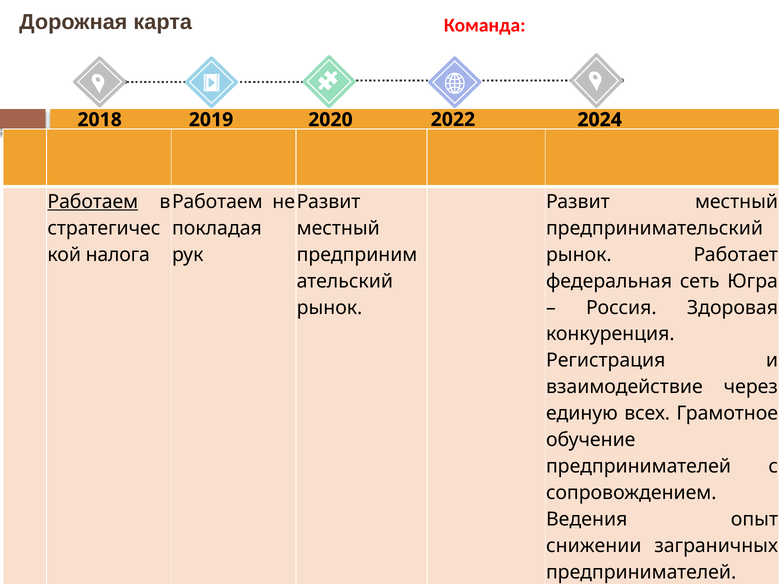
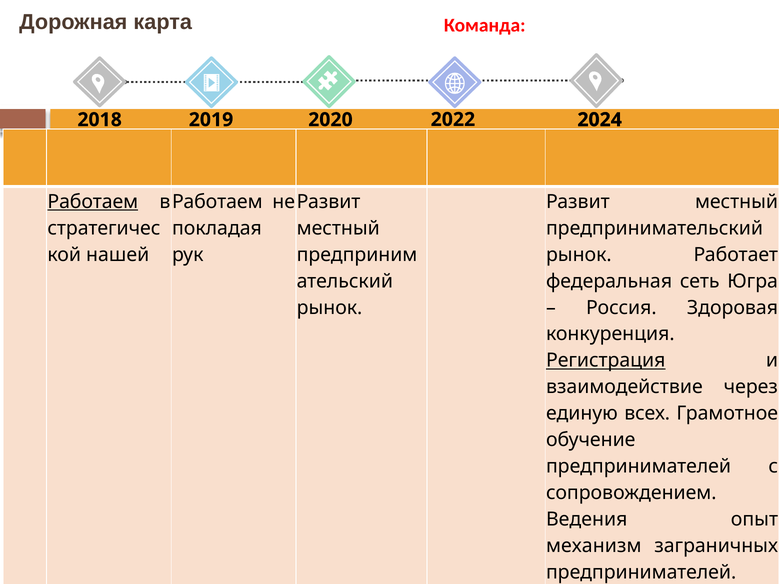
налога: налога -> нашей
Регистрация underline: none -> present
снижении: снижении -> механизм
